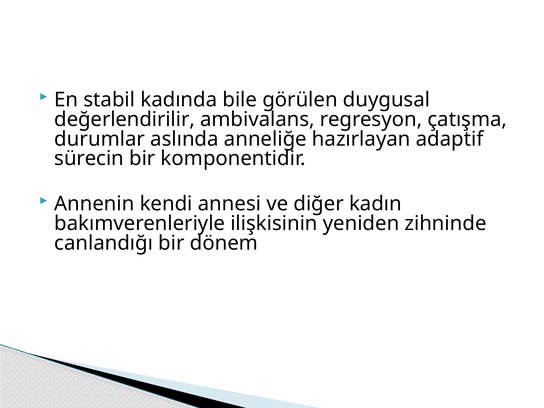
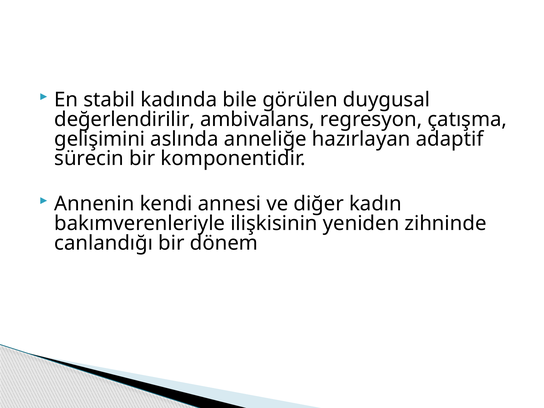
durumlar: durumlar -> gelişimini
